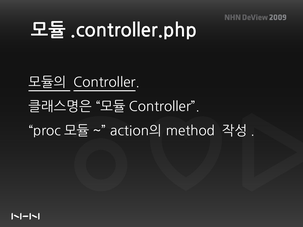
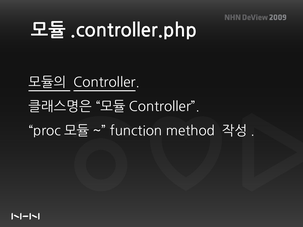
action의: action의 -> function
